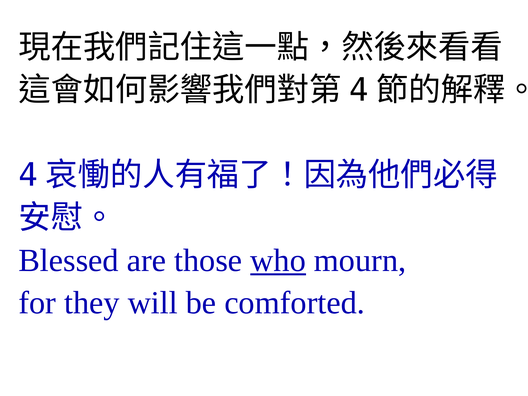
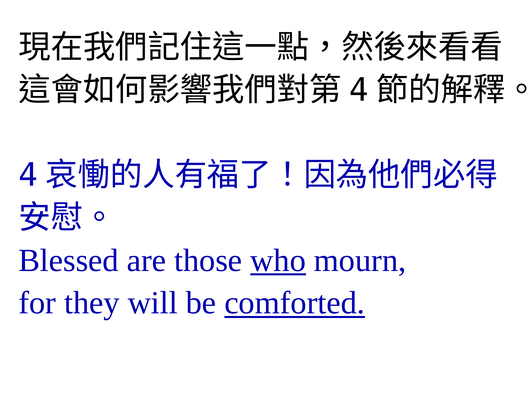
comforted underline: none -> present
